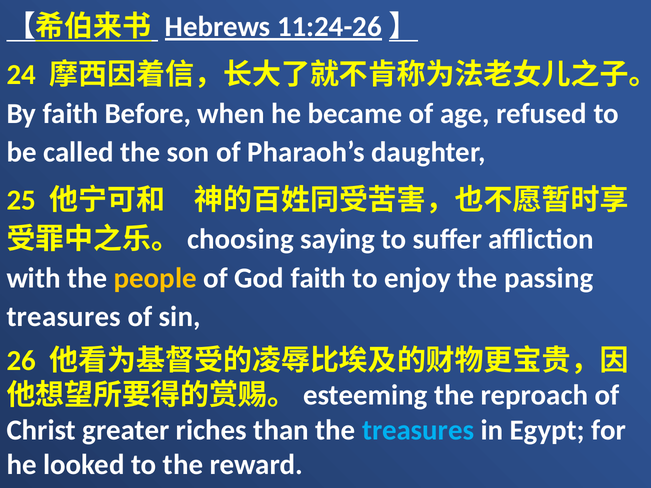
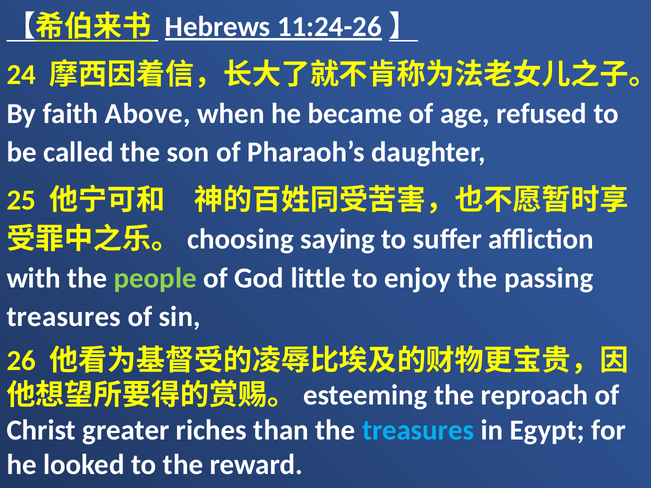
Before: Before -> Above
people colour: yellow -> light green
God faith: faith -> little
